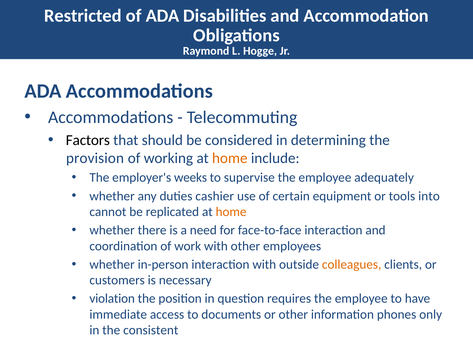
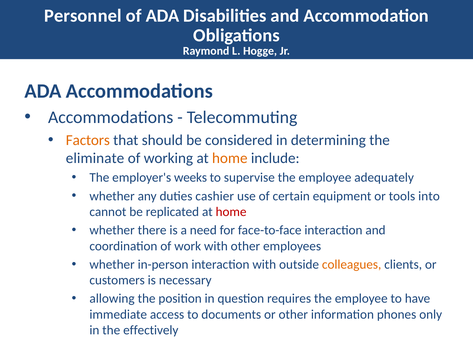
Restricted: Restricted -> Personnel
Factors colour: black -> orange
provision: provision -> eliminate
home at (231, 212) colour: orange -> red
violation: violation -> allowing
consistent: consistent -> effectively
